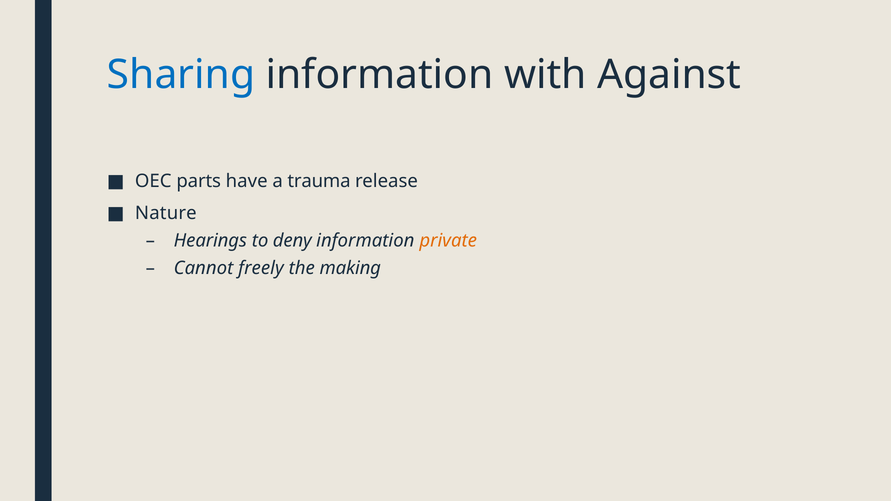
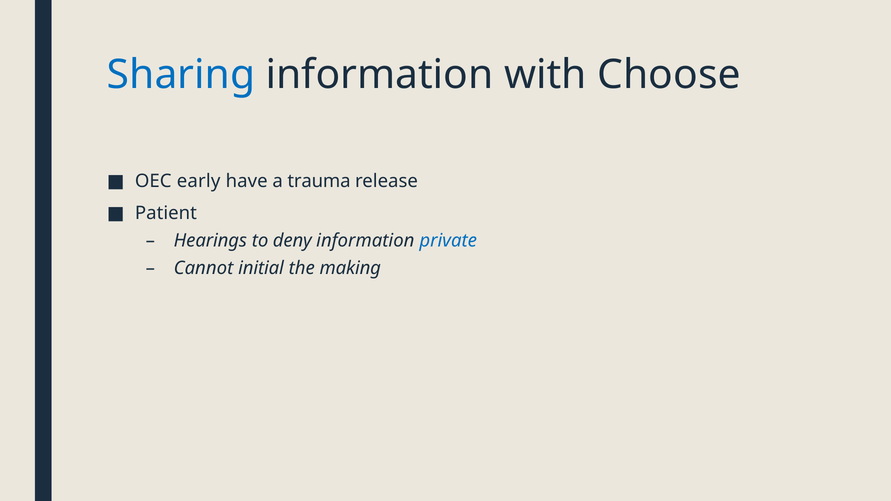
Against: Against -> Choose
parts: parts -> early
Nature: Nature -> Patient
private colour: orange -> blue
freely: freely -> initial
